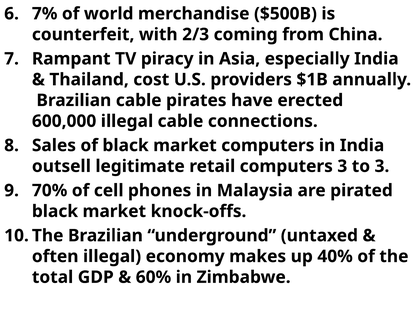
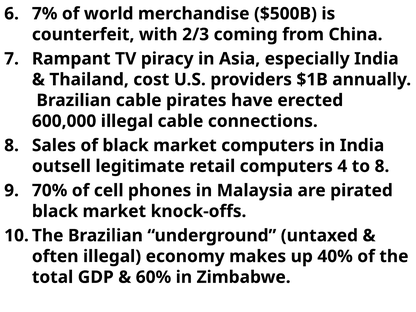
computers 3: 3 -> 4
to 3: 3 -> 8
